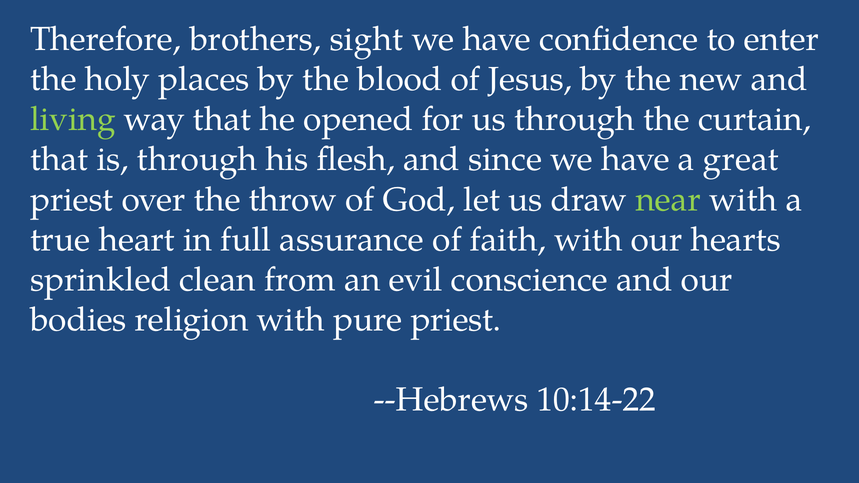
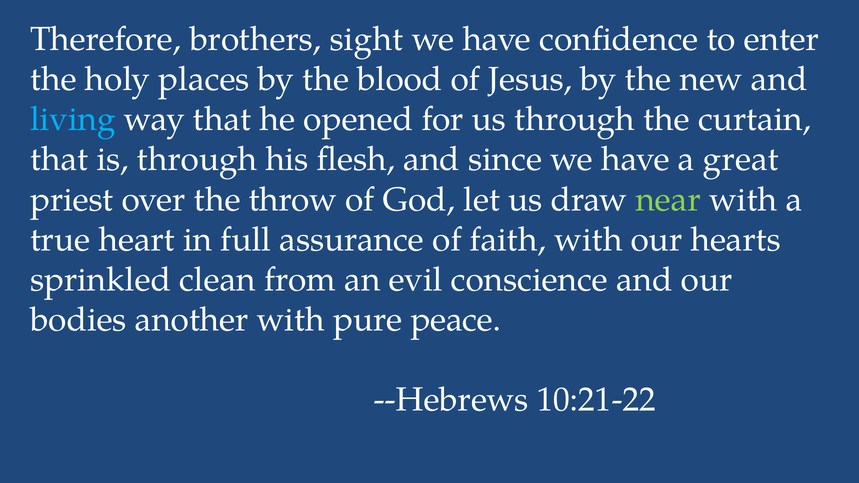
living colour: light green -> light blue
religion: religion -> another
pure priest: priest -> peace
10:14-22: 10:14-22 -> 10:21-22
